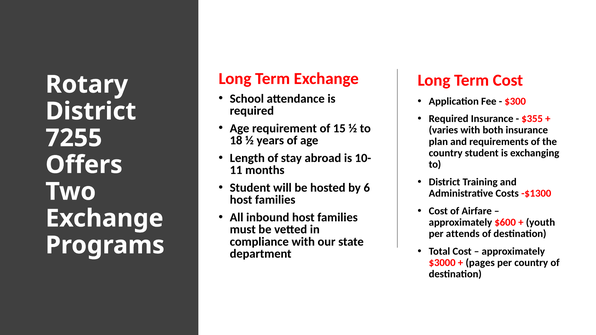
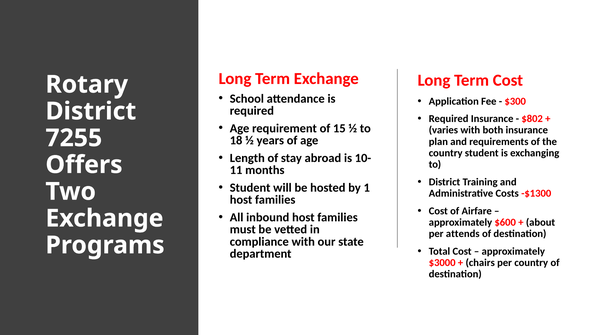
$355: $355 -> $802
6: 6 -> 1
youth: youth -> about
pages: pages -> chairs
